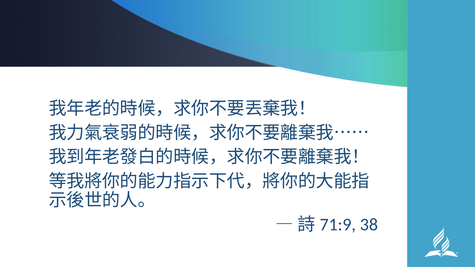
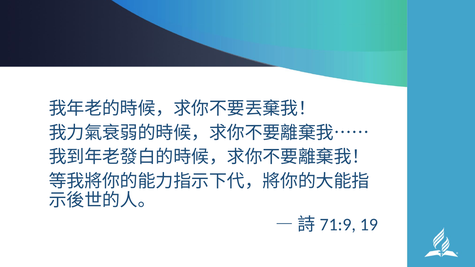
38: 38 -> 19
